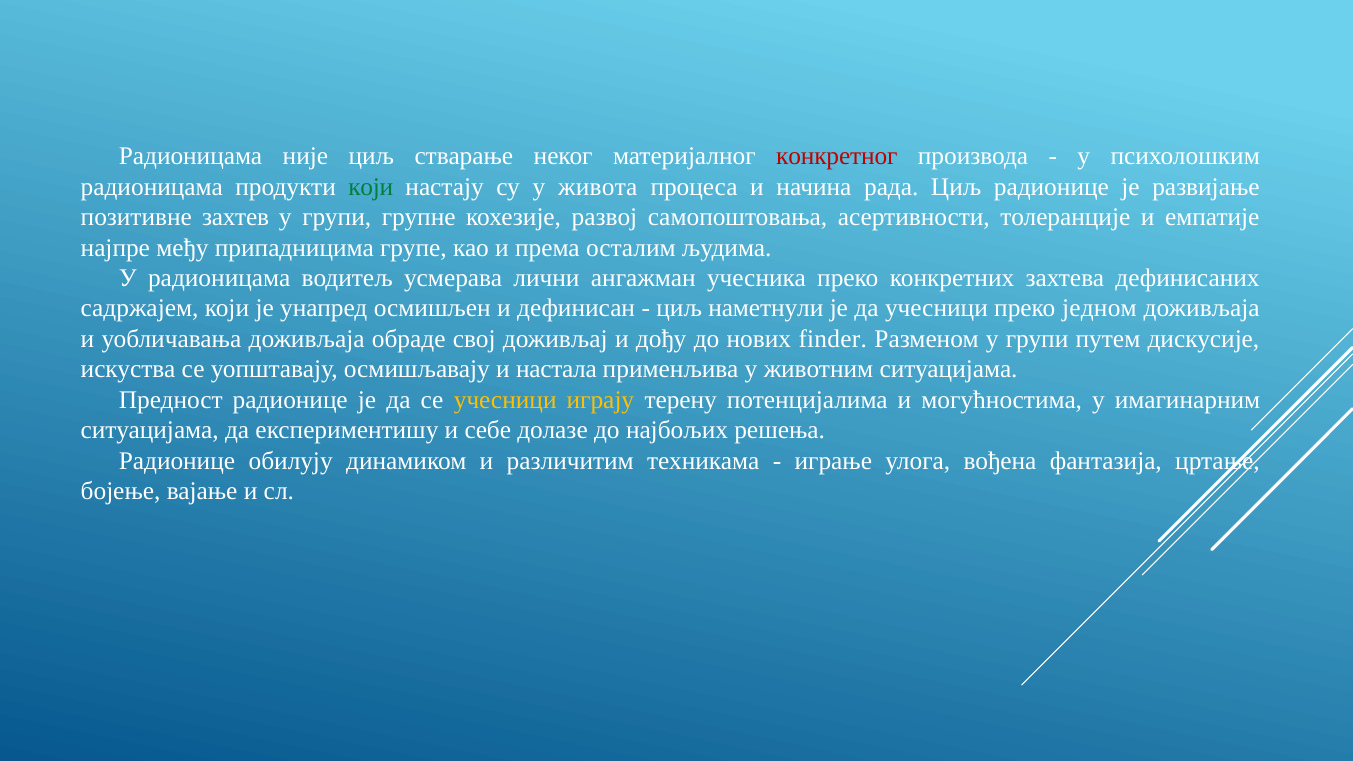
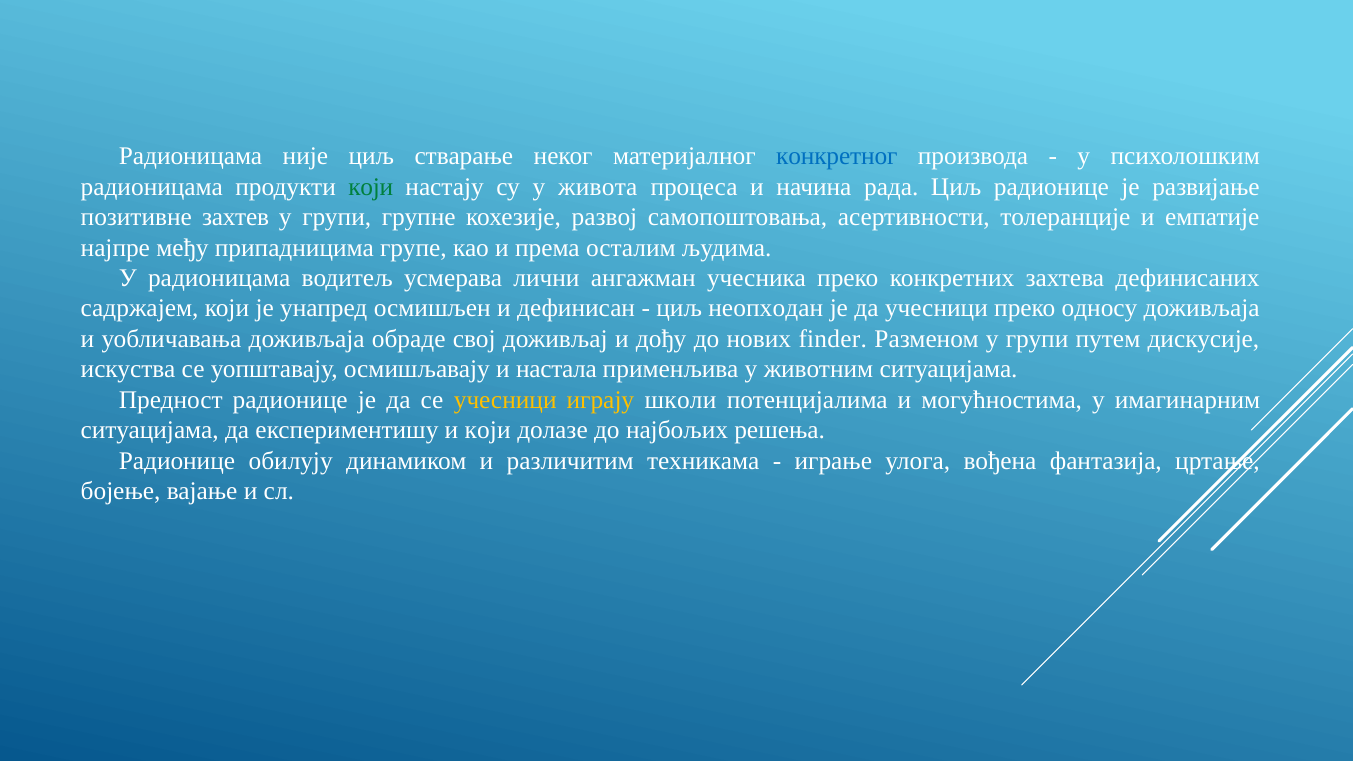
конкретног colour: red -> blue
наметнули: наметнули -> неопходан
једном: једном -> односу
терену: терену -> школи
и себе: себе -> који
